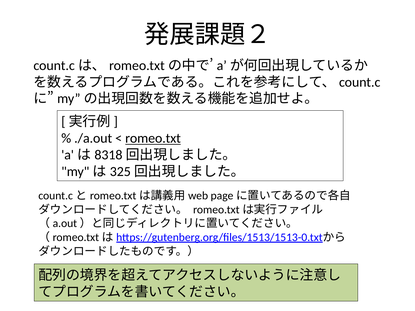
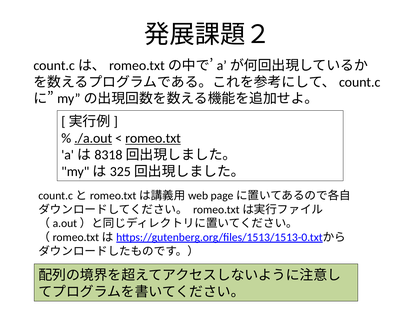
./a.out underline: none -> present
